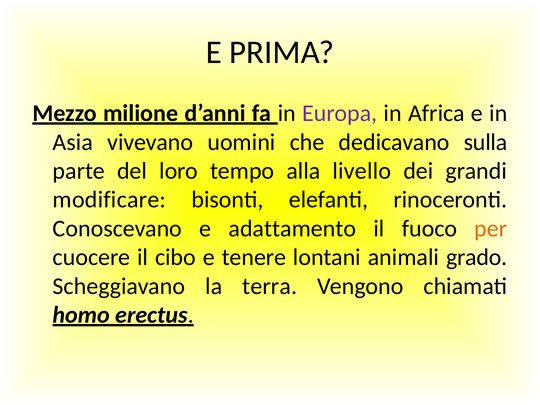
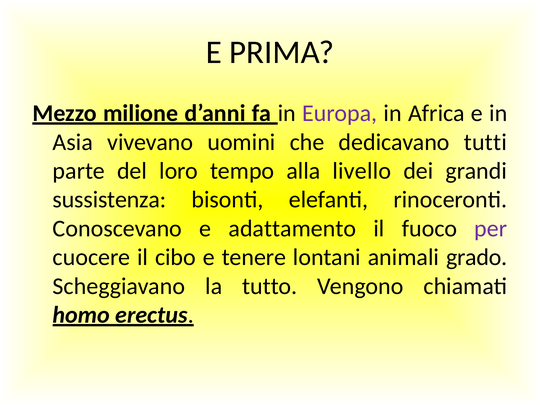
sulla: sulla -> tutti
modificare: modificare -> sussistenza
per colour: orange -> purple
terra: terra -> tutto
